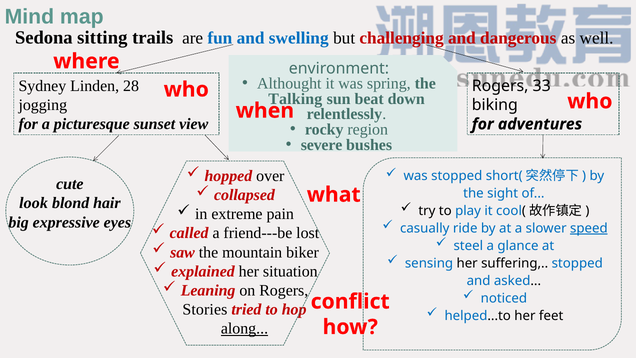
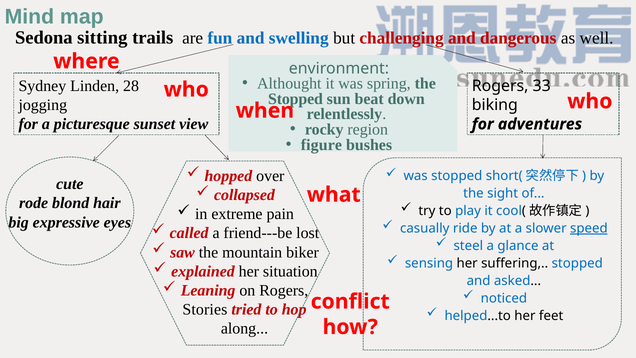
Talking at (295, 99): Talking -> Stopped
severe: severe -> figure
look: look -> rode
along underline: present -> none
